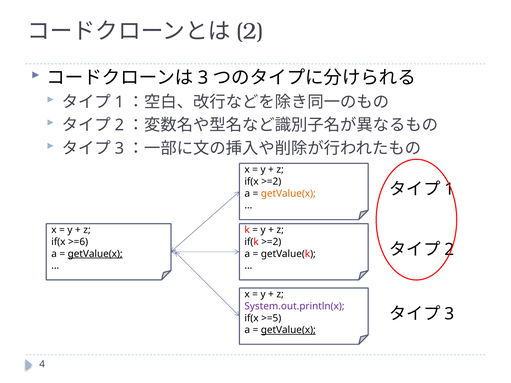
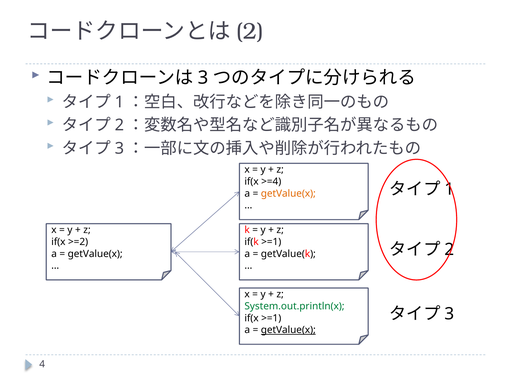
if(x >=2: >=2 -> >=4
>=6: >=6 -> >=2
if(k >=2: >=2 -> >=1
getValue(x at (95, 254) underline: present -> none
System.out.println(x colour: purple -> green
if(x >=5: >=5 -> >=1
